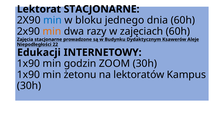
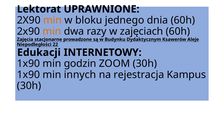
Lektorat STACJONARNE: STACJONARNE -> UPRAWNIONE
min at (53, 20) colour: blue -> orange
żetonu: żetonu -> innych
lektoratów: lektoratów -> rejestracja
